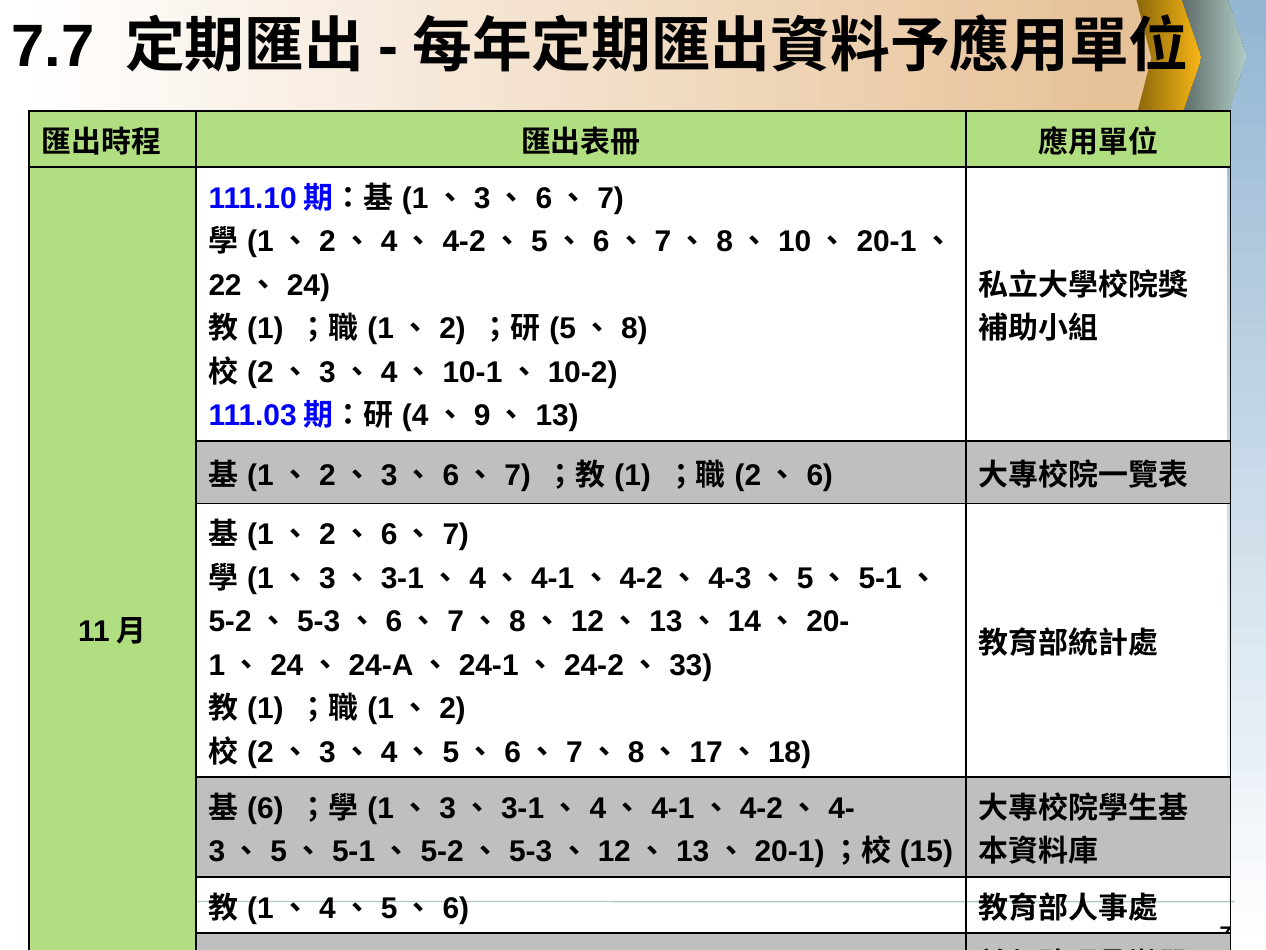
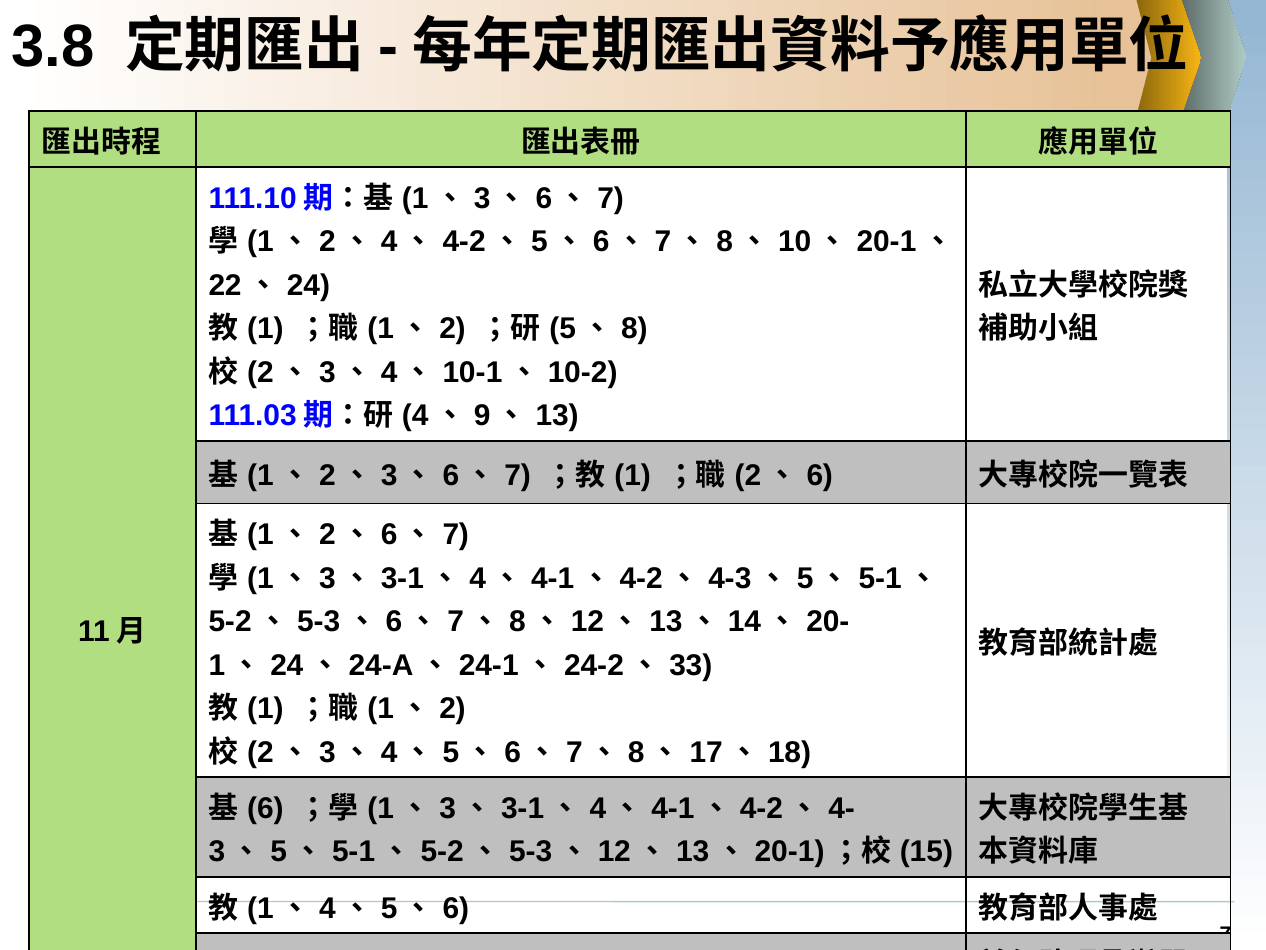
7.7: 7.7 -> 3.8
